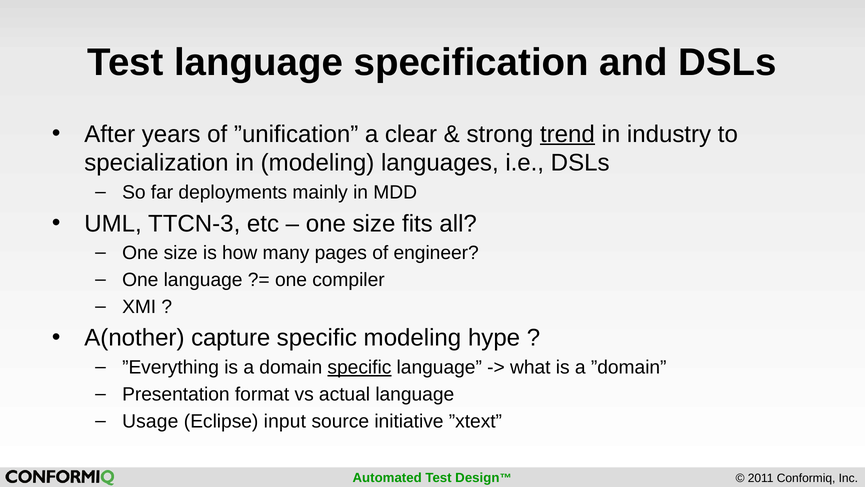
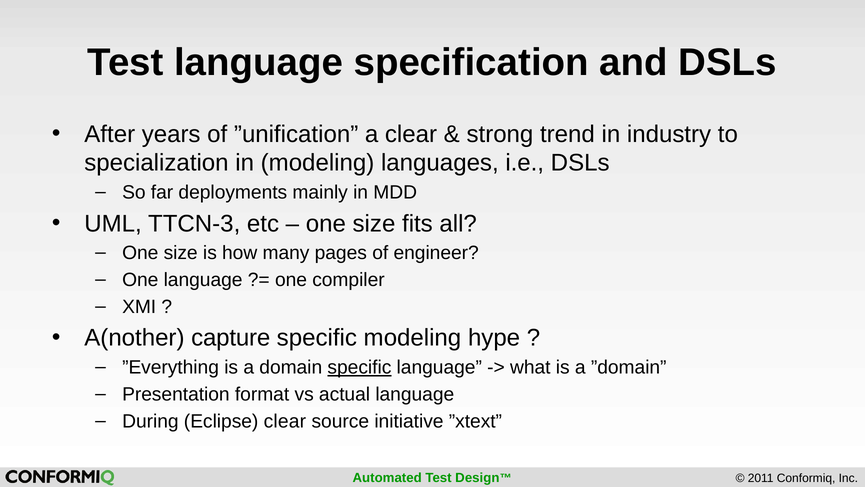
trend underline: present -> none
Usage: Usage -> During
Eclipse input: input -> clear
